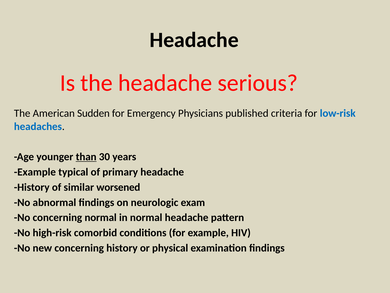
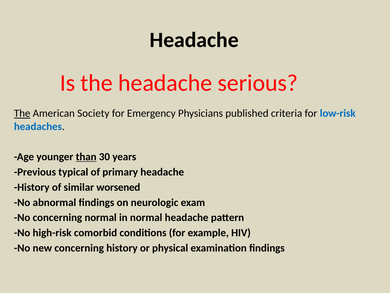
The at (22, 113) underline: none -> present
Sudden: Sudden -> Society
Example at (35, 172): Example -> Previous
